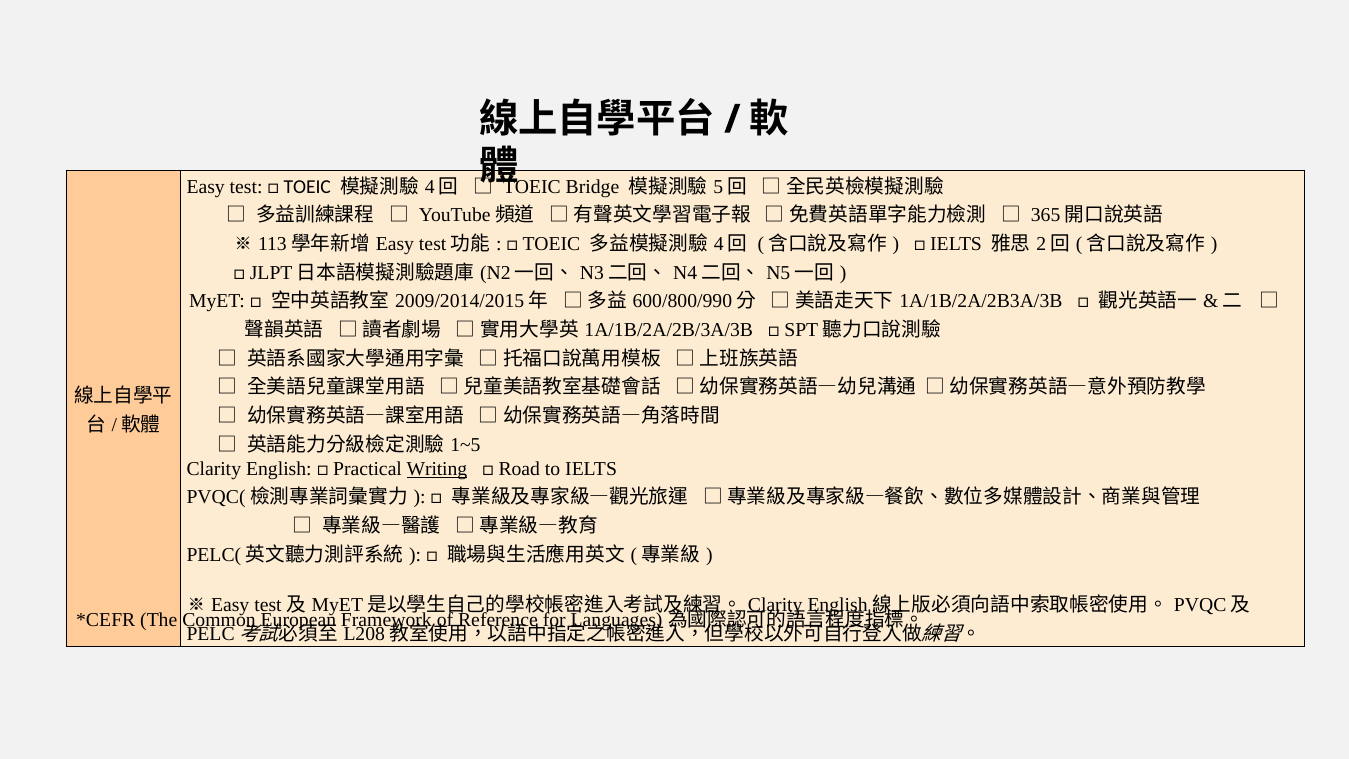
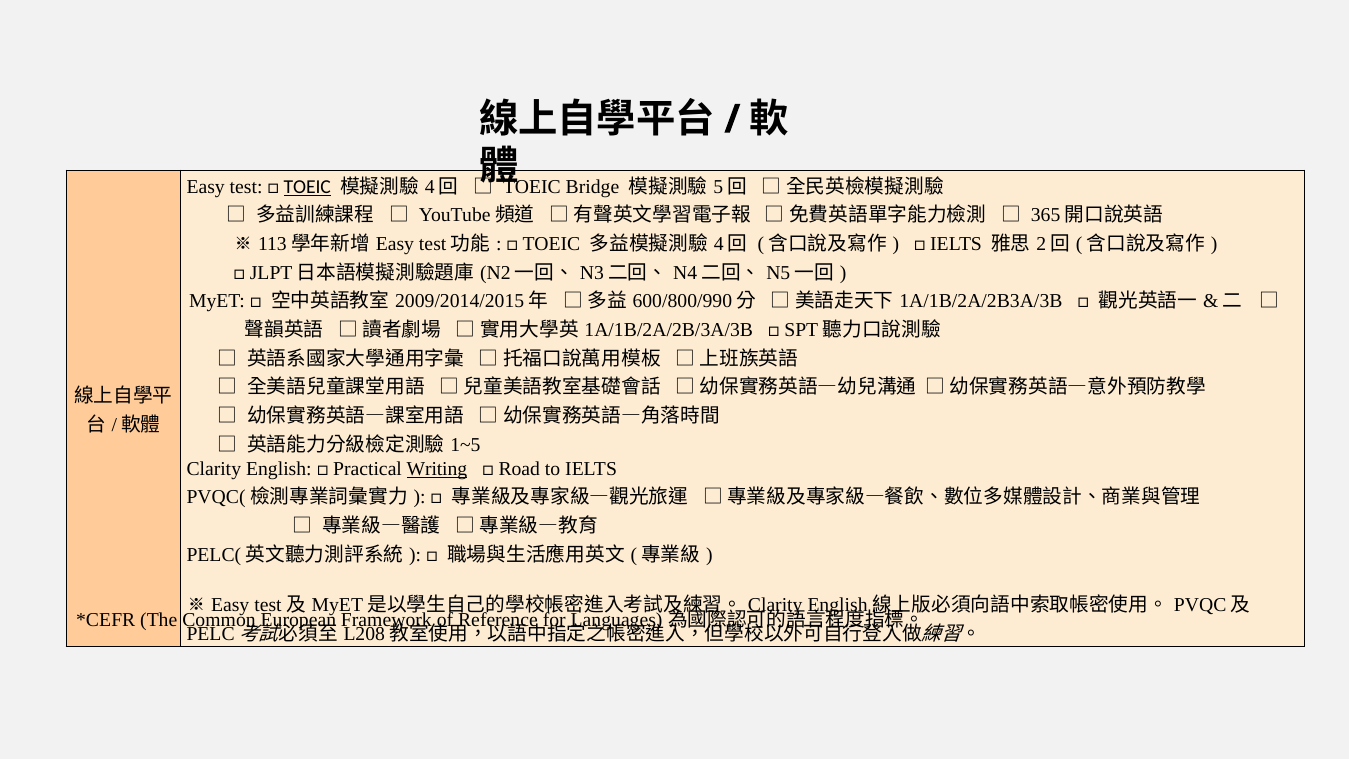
TOEIC at (307, 187) underline: none -> present
